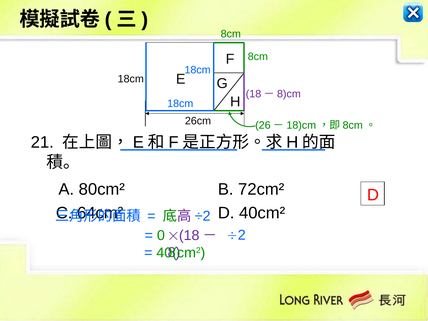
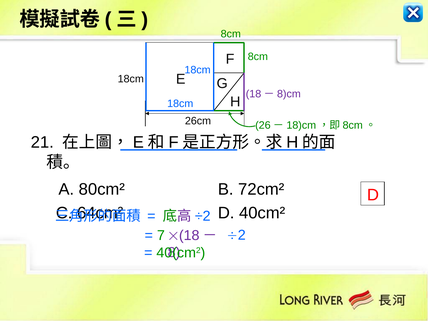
0: 0 -> 7
